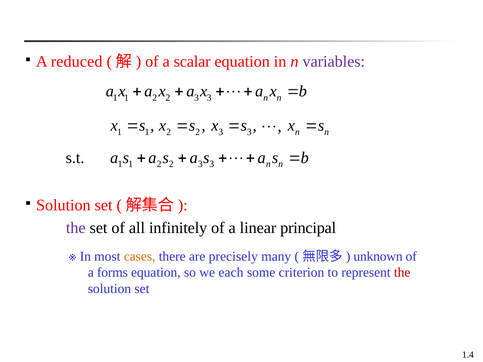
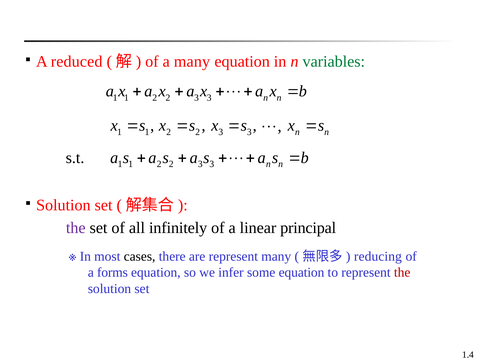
a scalar: scalar -> many
variables colour: purple -> green
cases colour: orange -> black
are precisely: precisely -> represent
unknown: unknown -> reducing
each: each -> infer
some criterion: criterion -> equation
